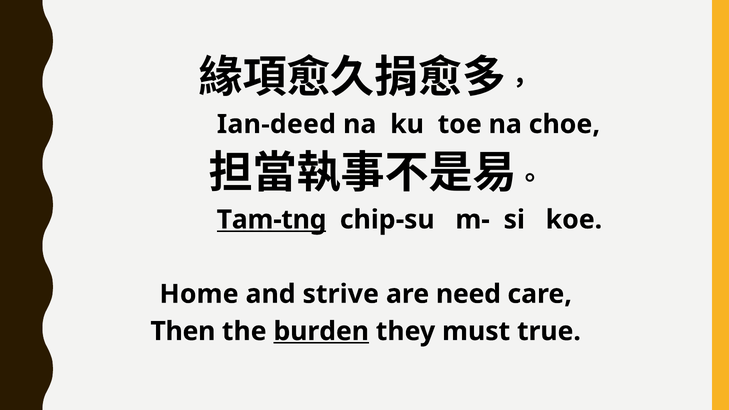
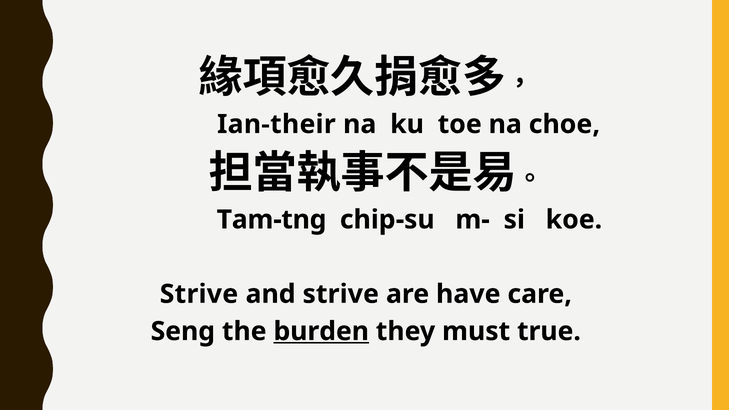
Ian-deed: Ian-deed -> Ian-their
Tam-tng underline: present -> none
Home at (199, 294): Home -> Strive
need: need -> have
Then: Then -> Seng
